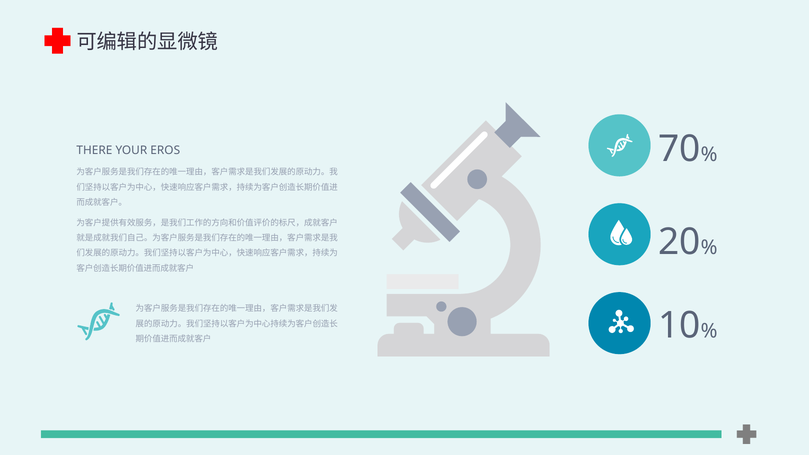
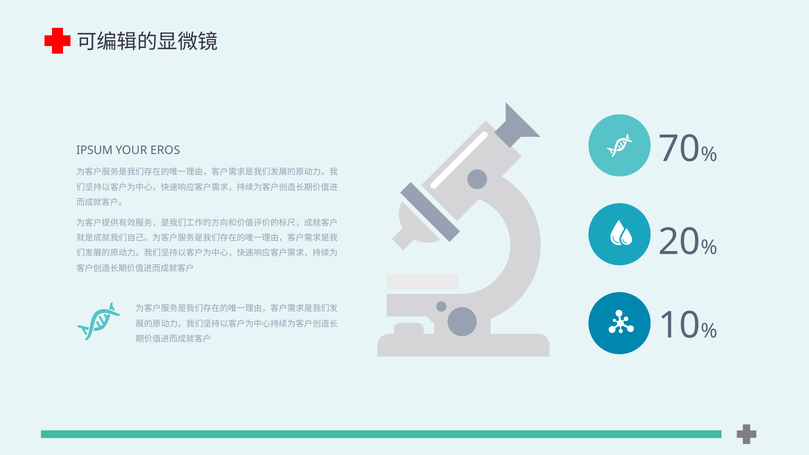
THERE: THERE -> IPSUM
